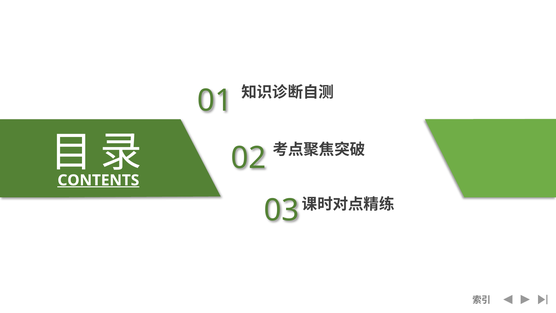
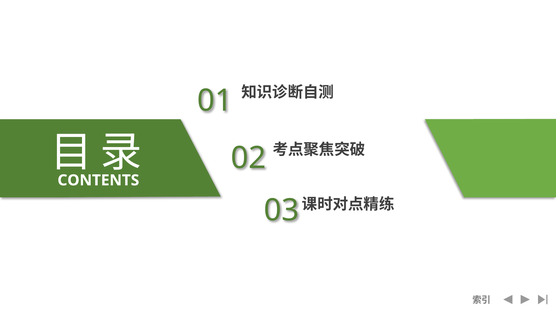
CONTENTS underline: present -> none
